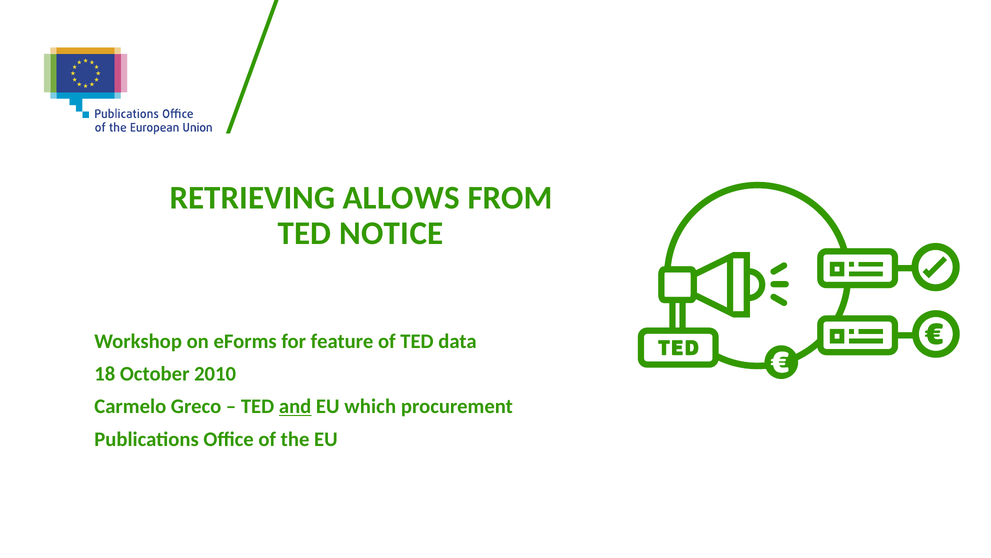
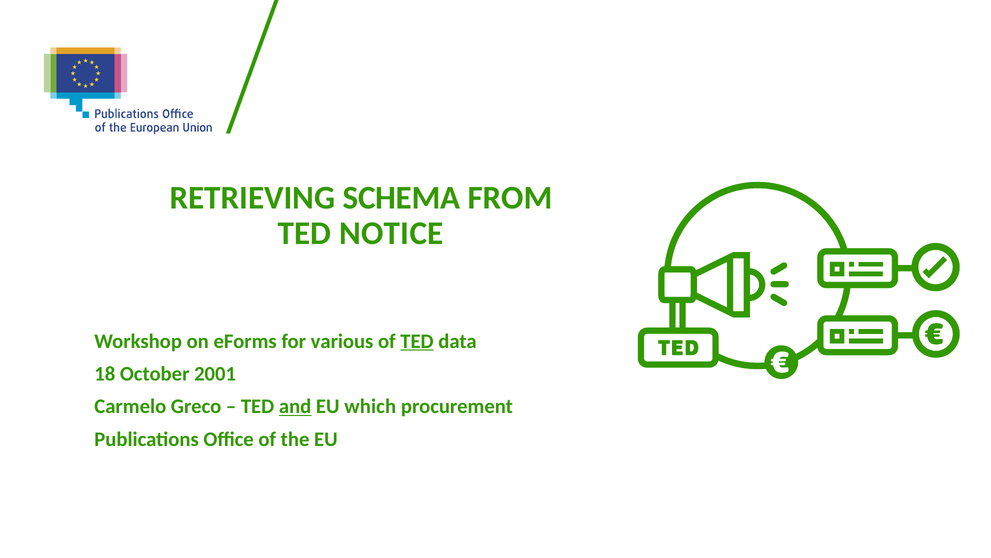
ALLOWS: ALLOWS -> SCHEMA
feature: feature -> various
TED at (417, 341) underline: none -> present
2010: 2010 -> 2001
